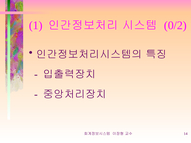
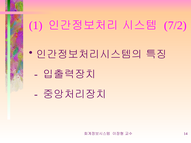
0/2: 0/2 -> 7/2
